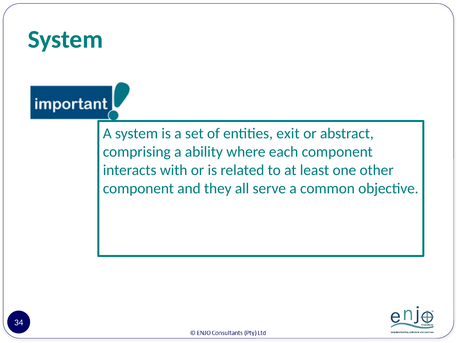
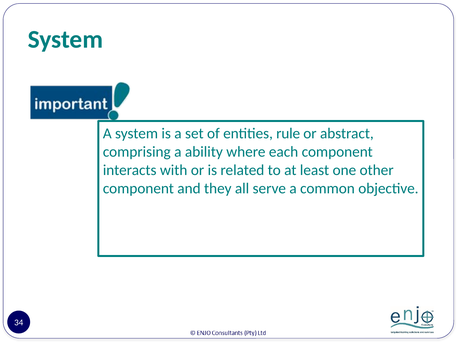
exit: exit -> rule
